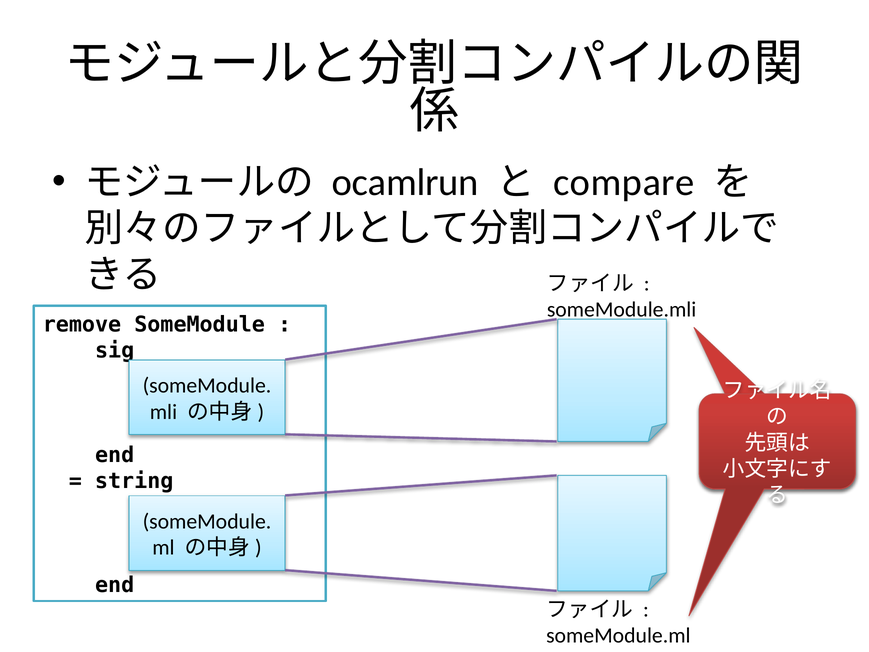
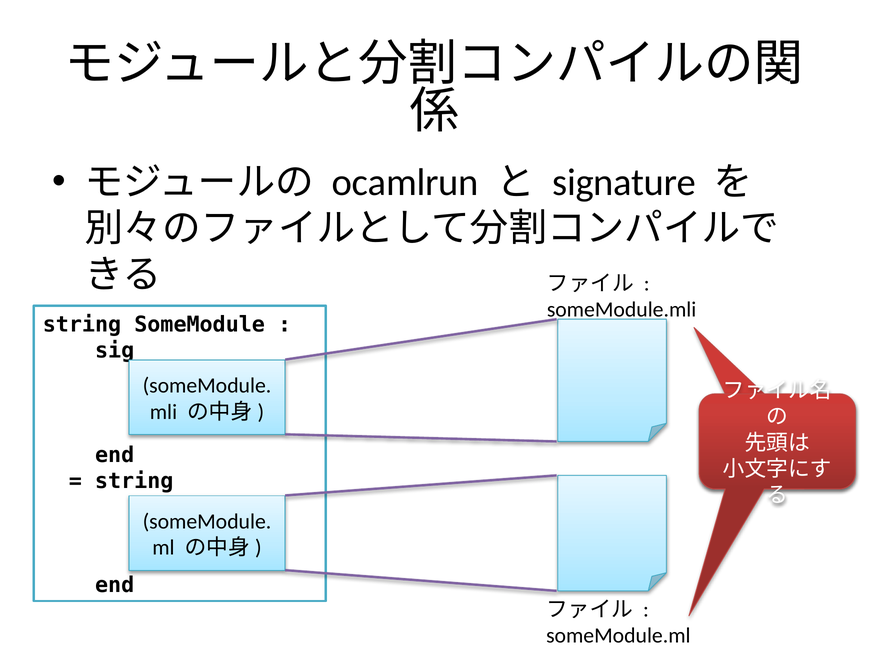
compare: compare -> signature
remove at (82, 324): remove -> string
